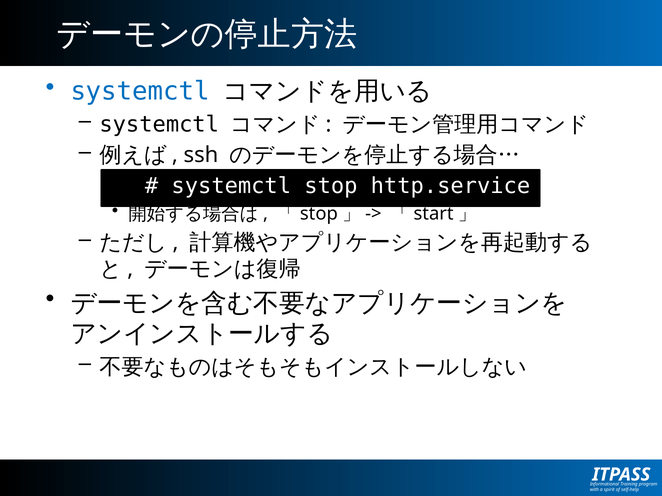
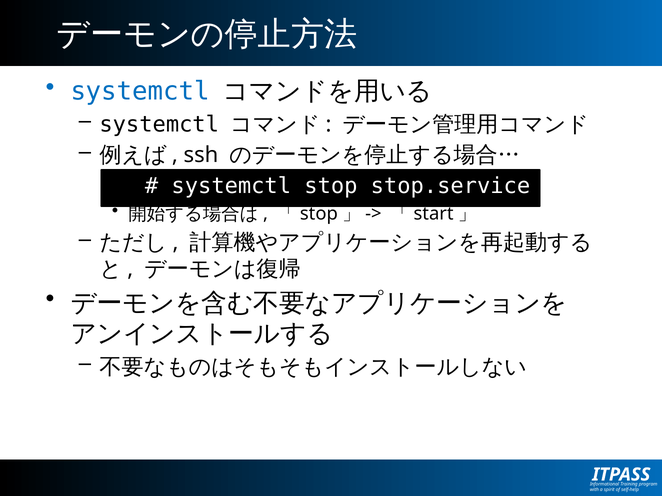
http.service: http.service -> stop.service
